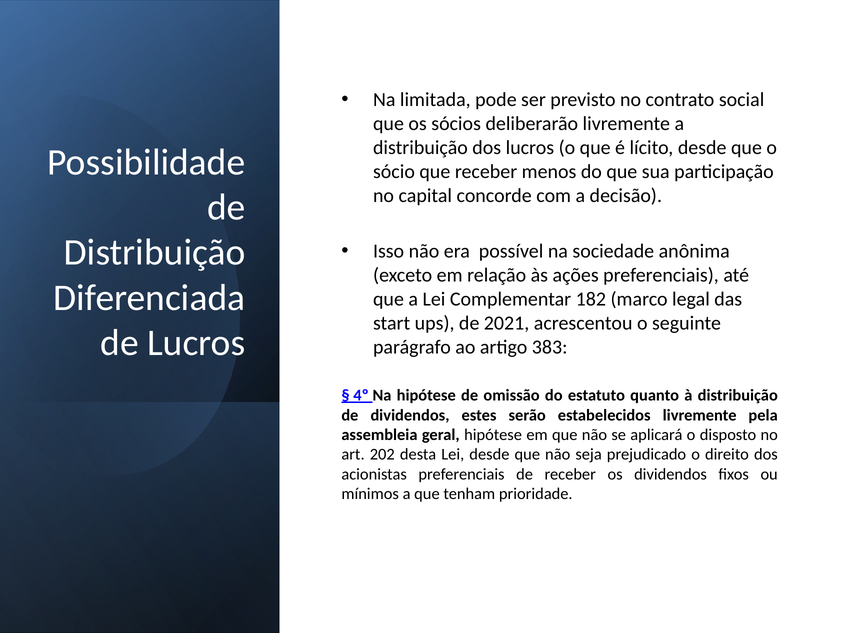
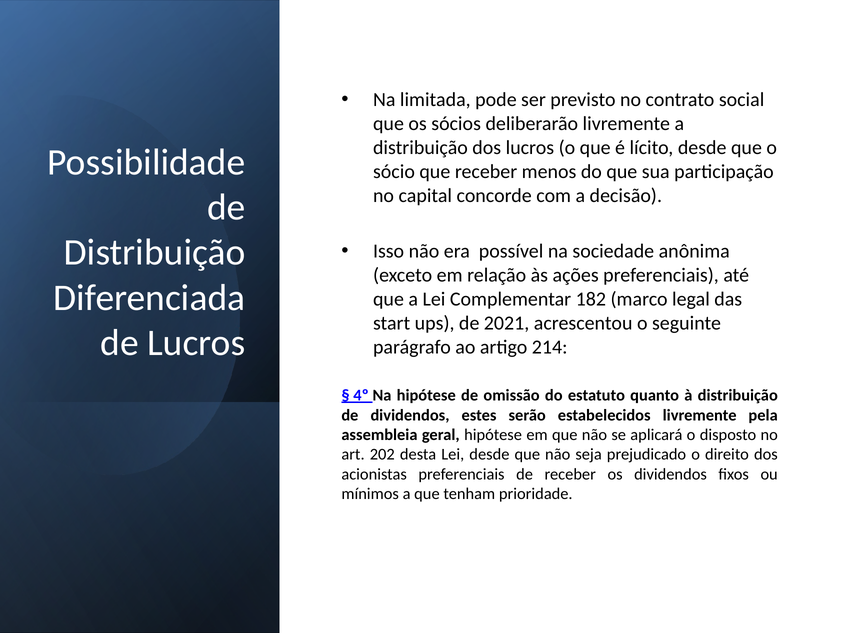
383: 383 -> 214
